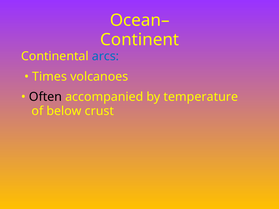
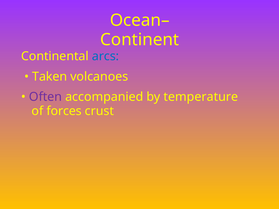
Times: Times -> Taken
Often colour: black -> purple
below: below -> forces
